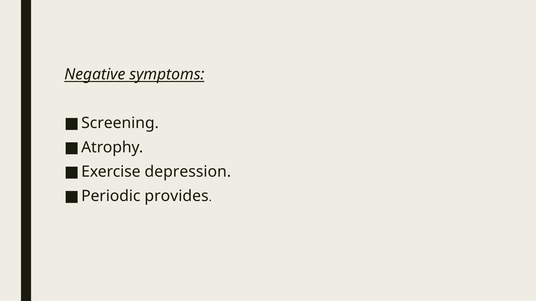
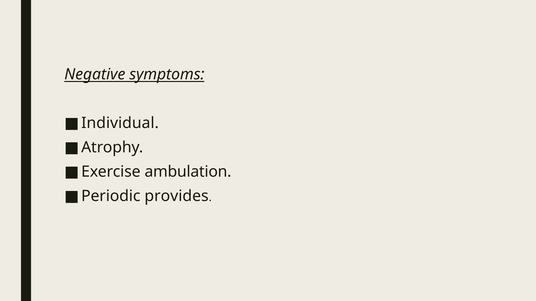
Screening: Screening -> Individual
depression: depression -> ambulation
